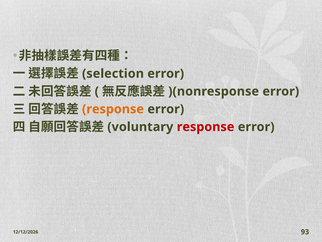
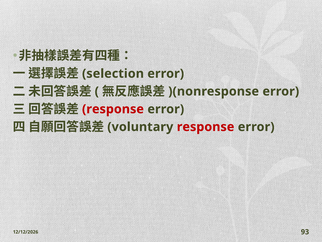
response at (113, 109) colour: orange -> red
